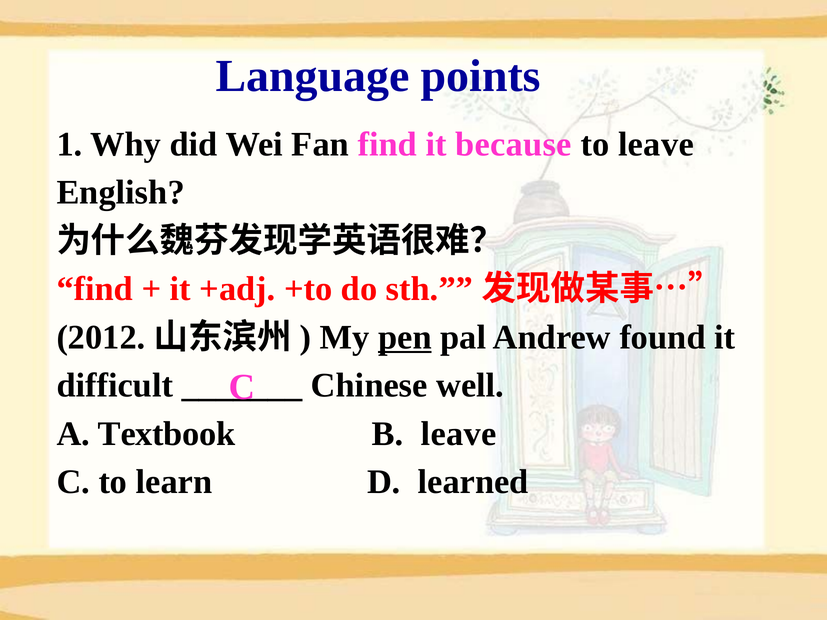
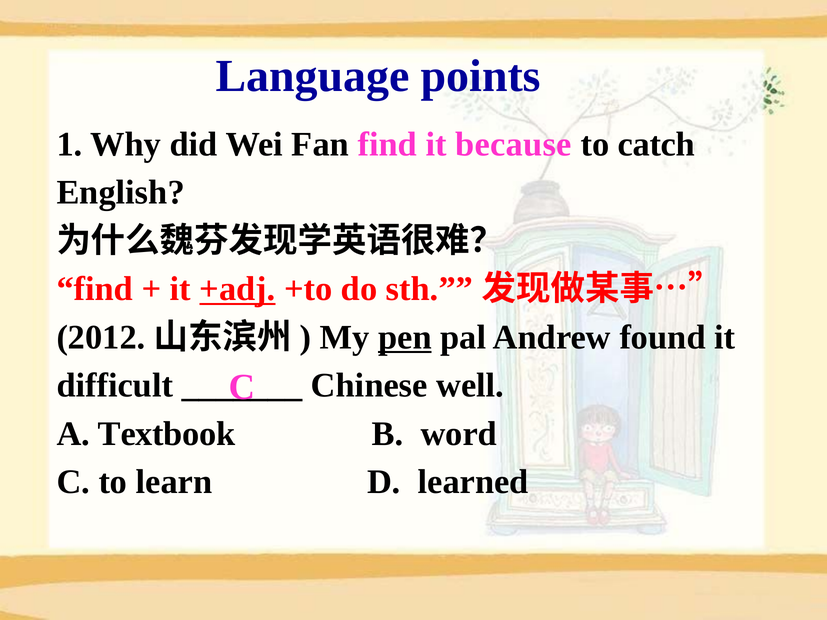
to leave: leave -> catch
+adj underline: none -> present
B leave: leave -> word
